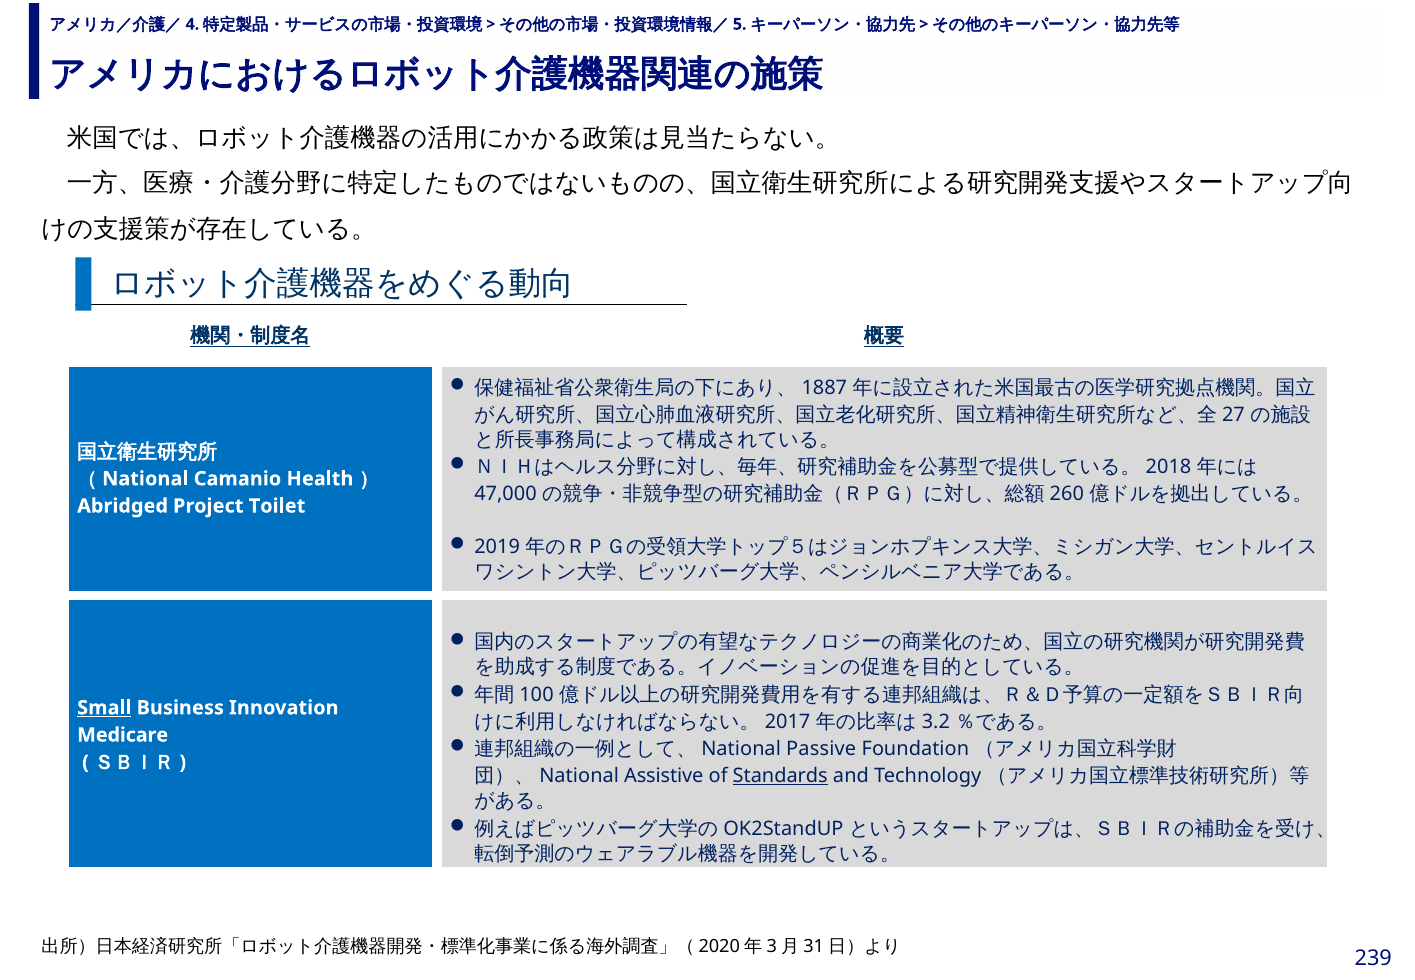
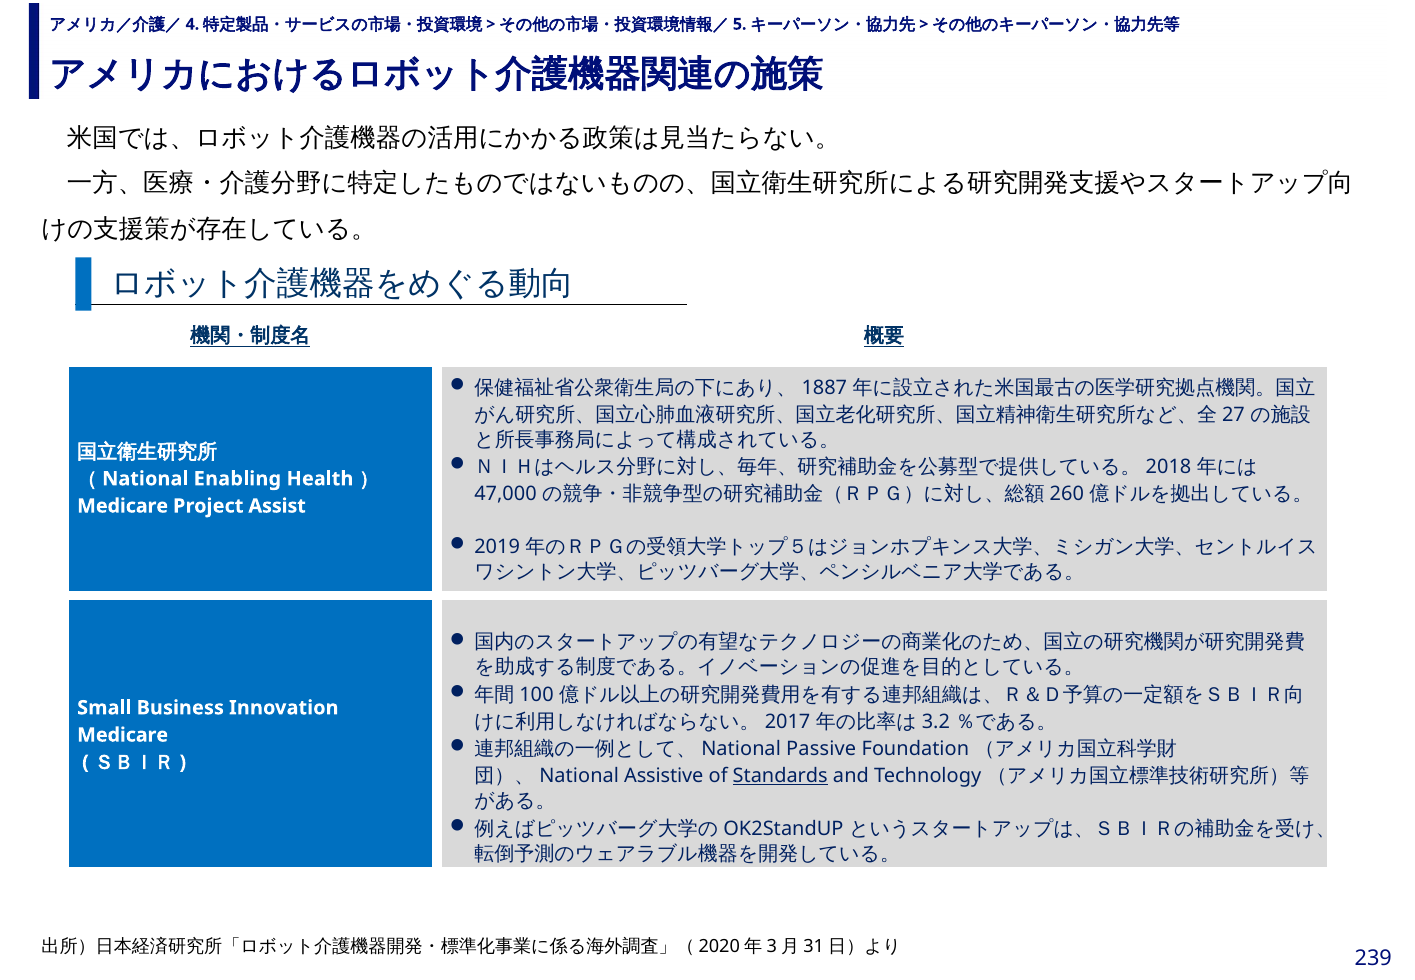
Camanio: Camanio -> Enabling
Abridged at (123, 506): Abridged -> Medicare
Toilet: Toilet -> Assist
Small underline: present -> none
